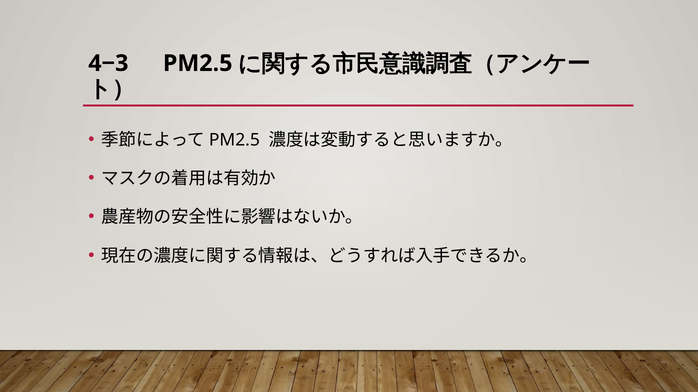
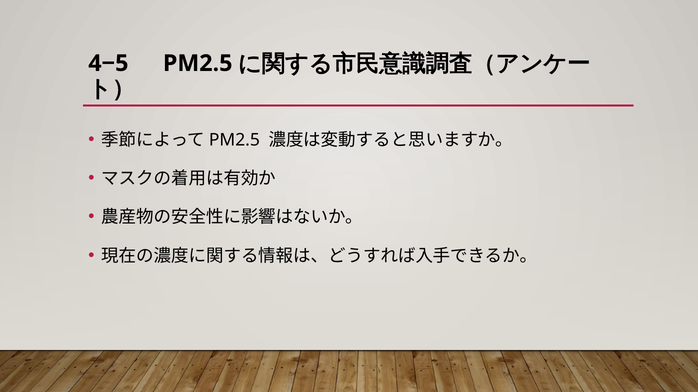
4−3: 4−3 -> 4−5
